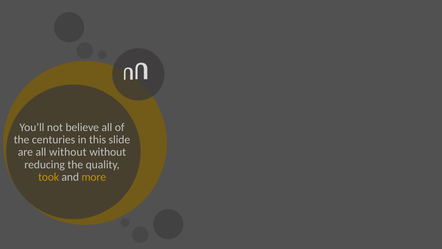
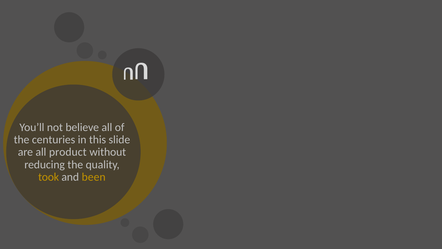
all without: without -> product
more: more -> been
